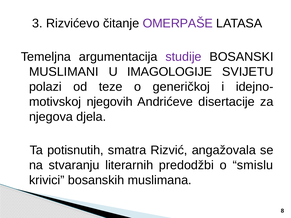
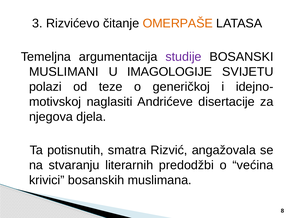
OMERPAŠE colour: purple -> orange
njegovih: njegovih -> naglasiti
smislu: smislu -> većina
